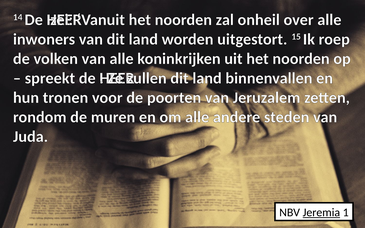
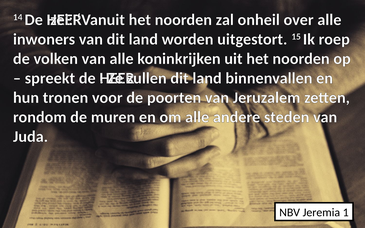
Jeremia underline: present -> none
